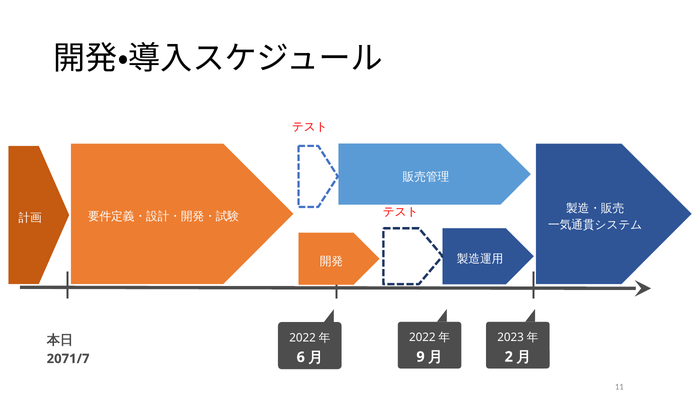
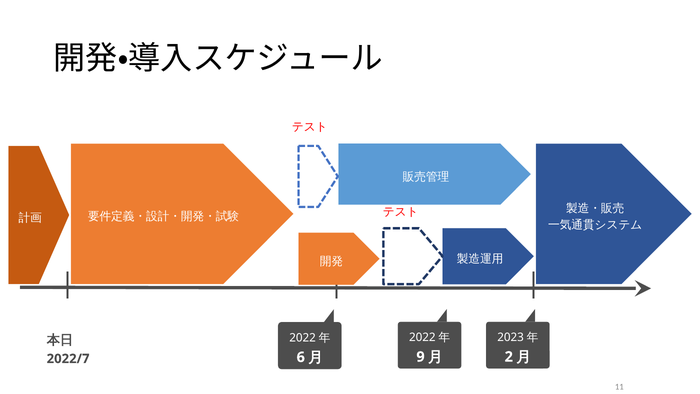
2071/7: 2071/7 -> 2022/7
